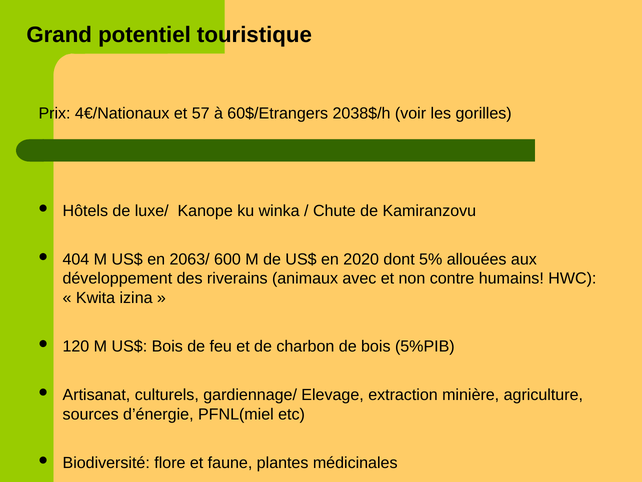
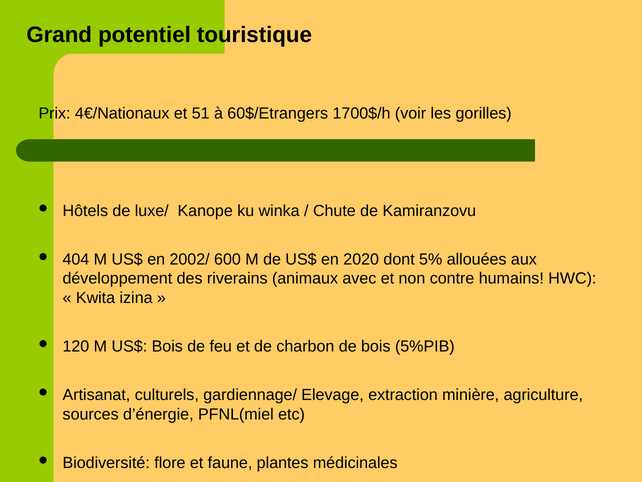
57: 57 -> 51
2038$/h: 2038$/h -> 1700$/h
2063/: 2063/ -> 2002/
